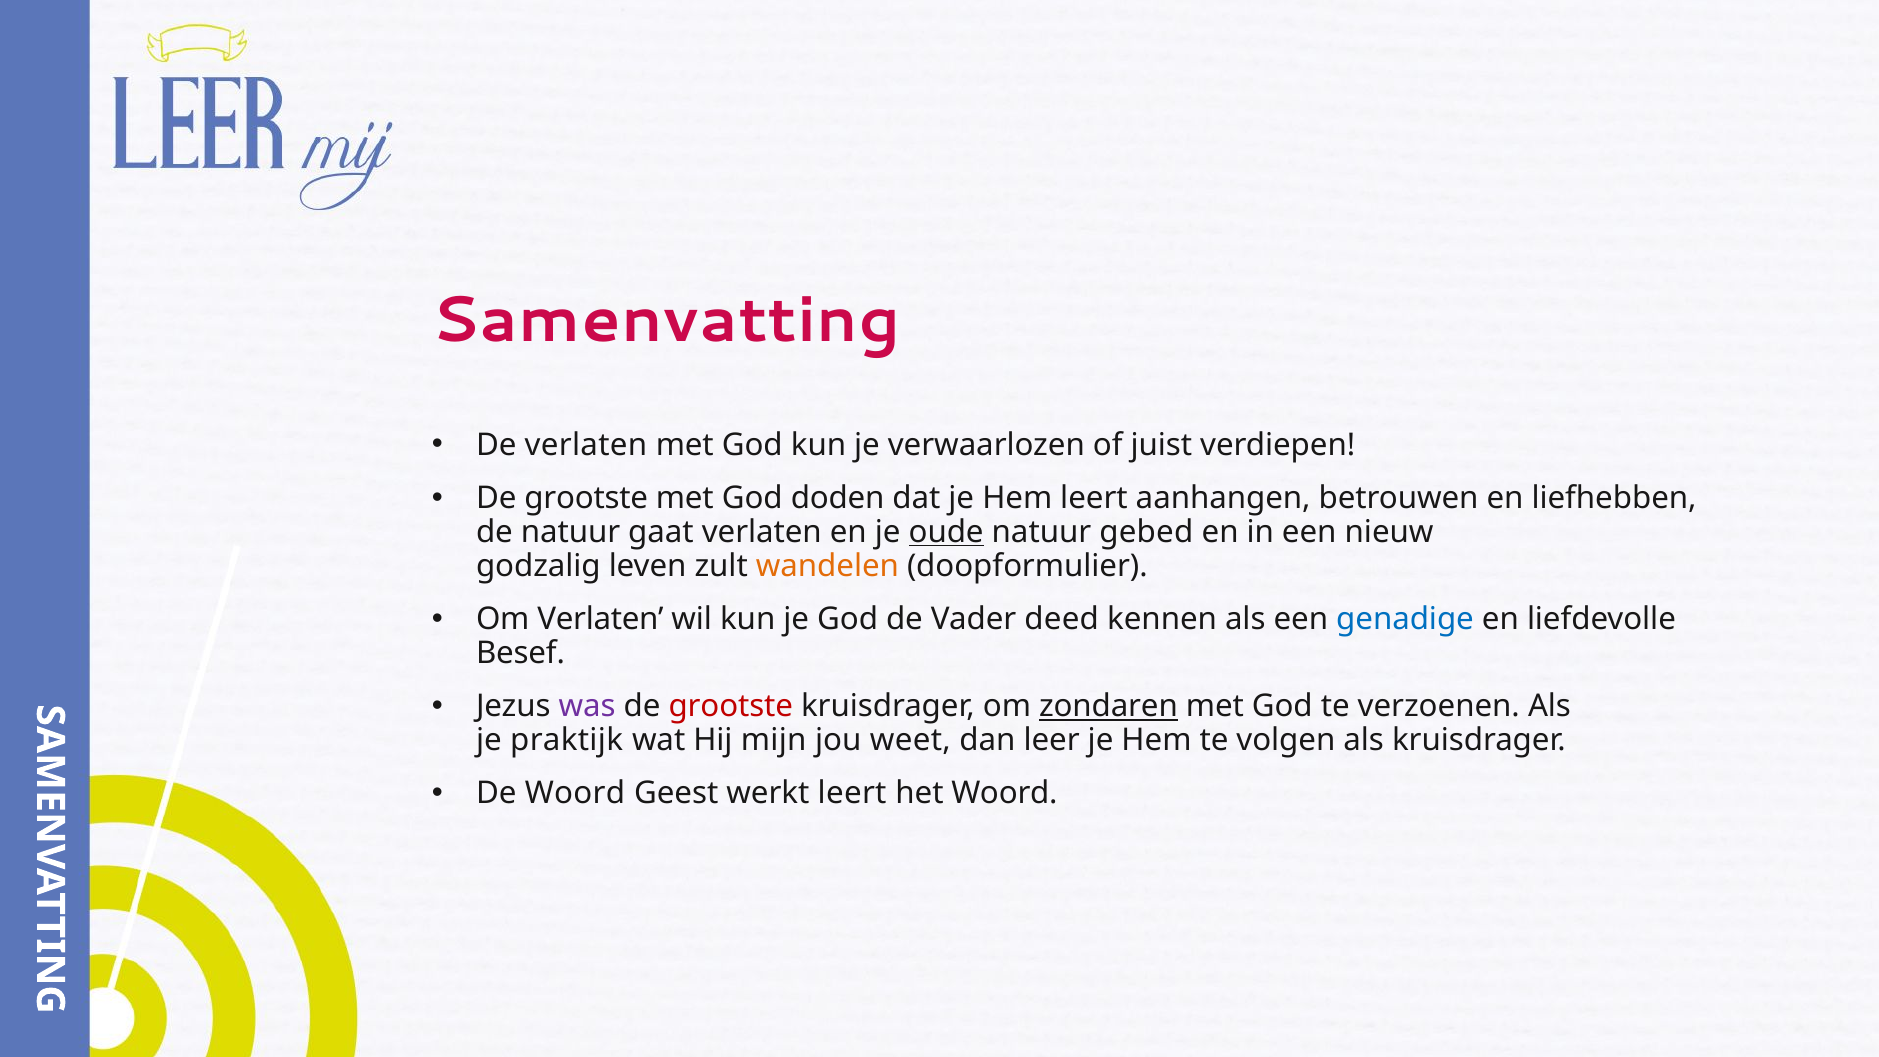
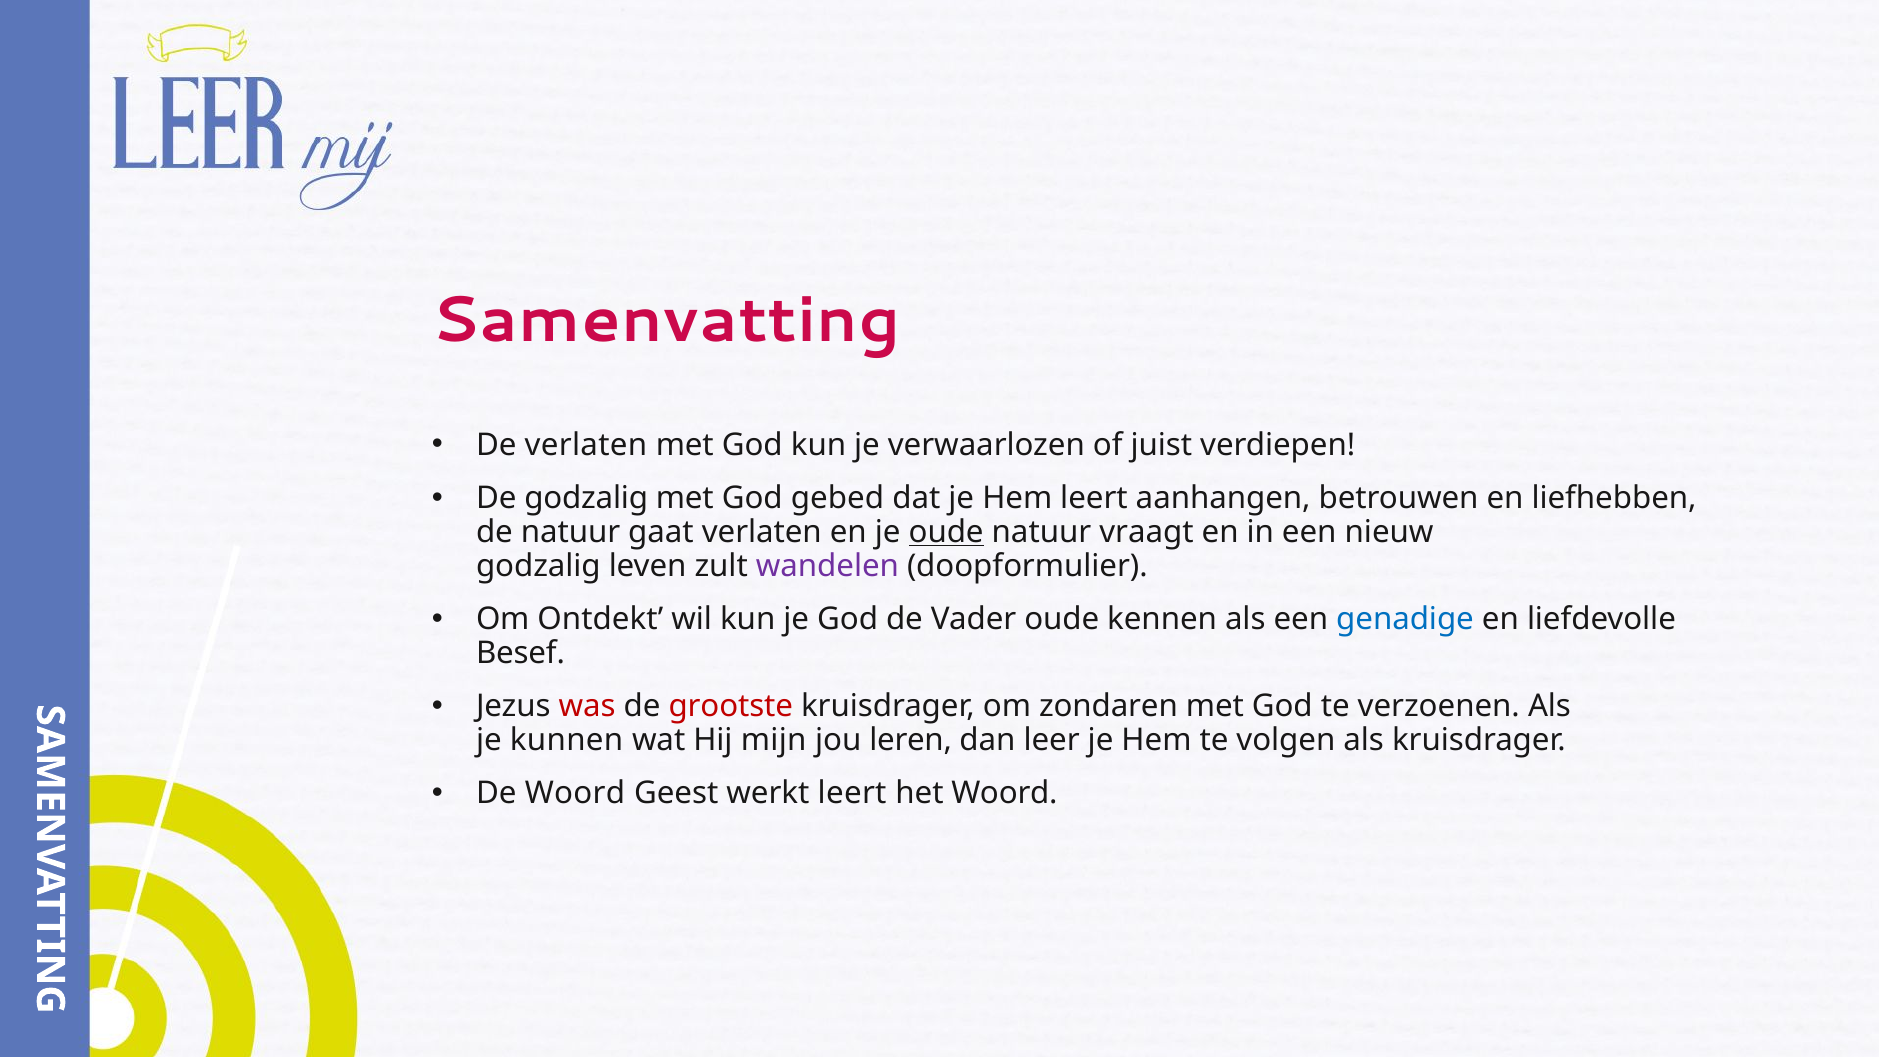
grootste at (586, 498): grootste -> godzalig
doden: doden -> gebed
gebed: gebed -> vraagt
wandelen colour: orange -> purple
Om Verlaten: Verlaten -> Ontdekt
Vader deed: deed -> oude
was colour: purple -> red
zondaren underline: present -> none
praktijk: praktijk -> kunnen
weet: weet -> leren
